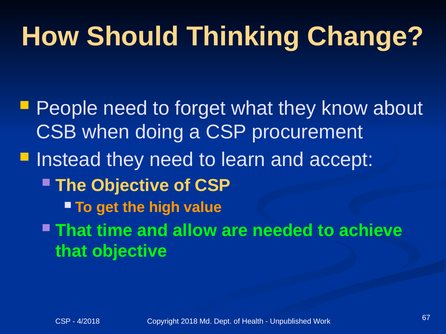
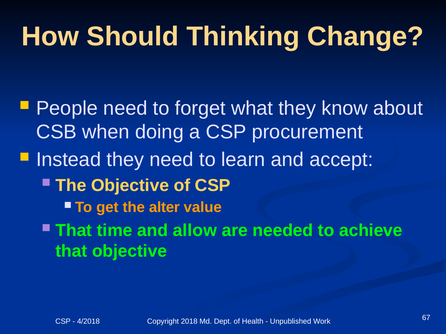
high: high -> alter
